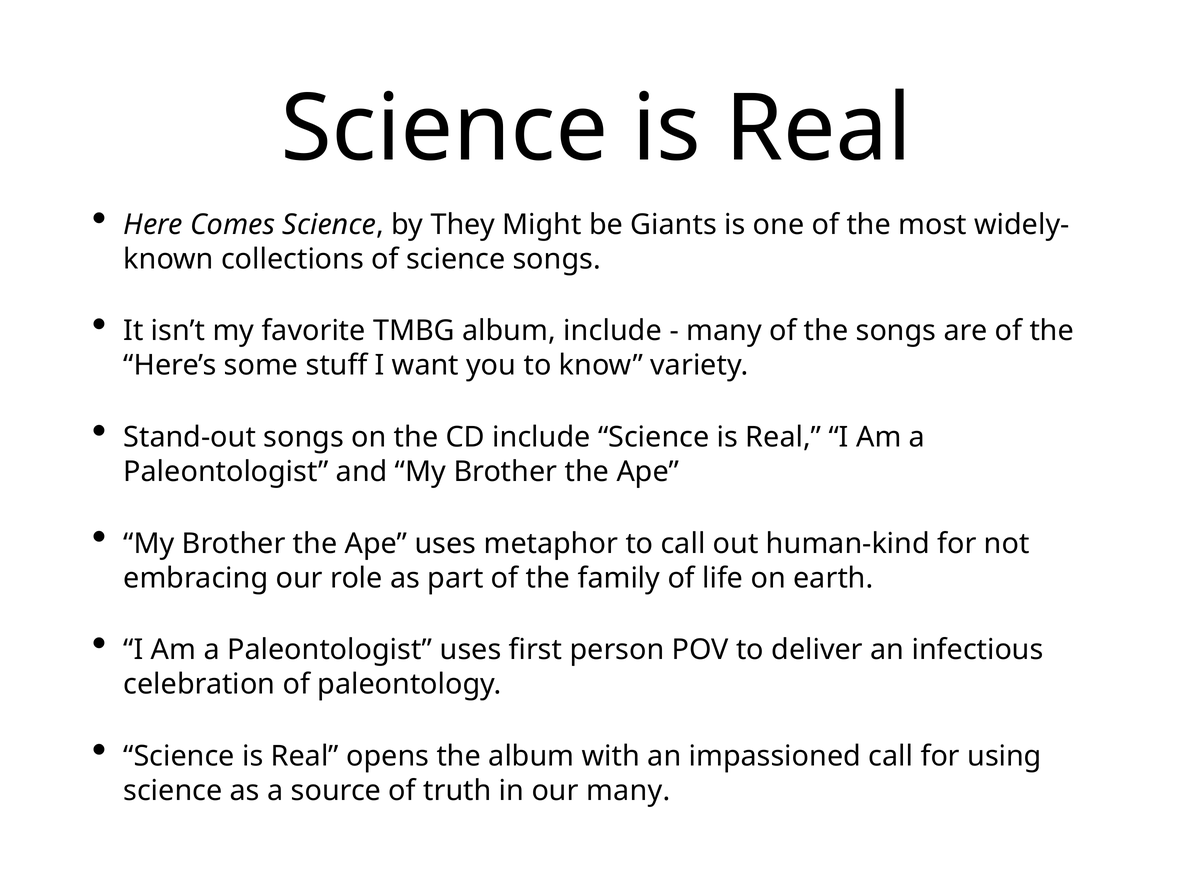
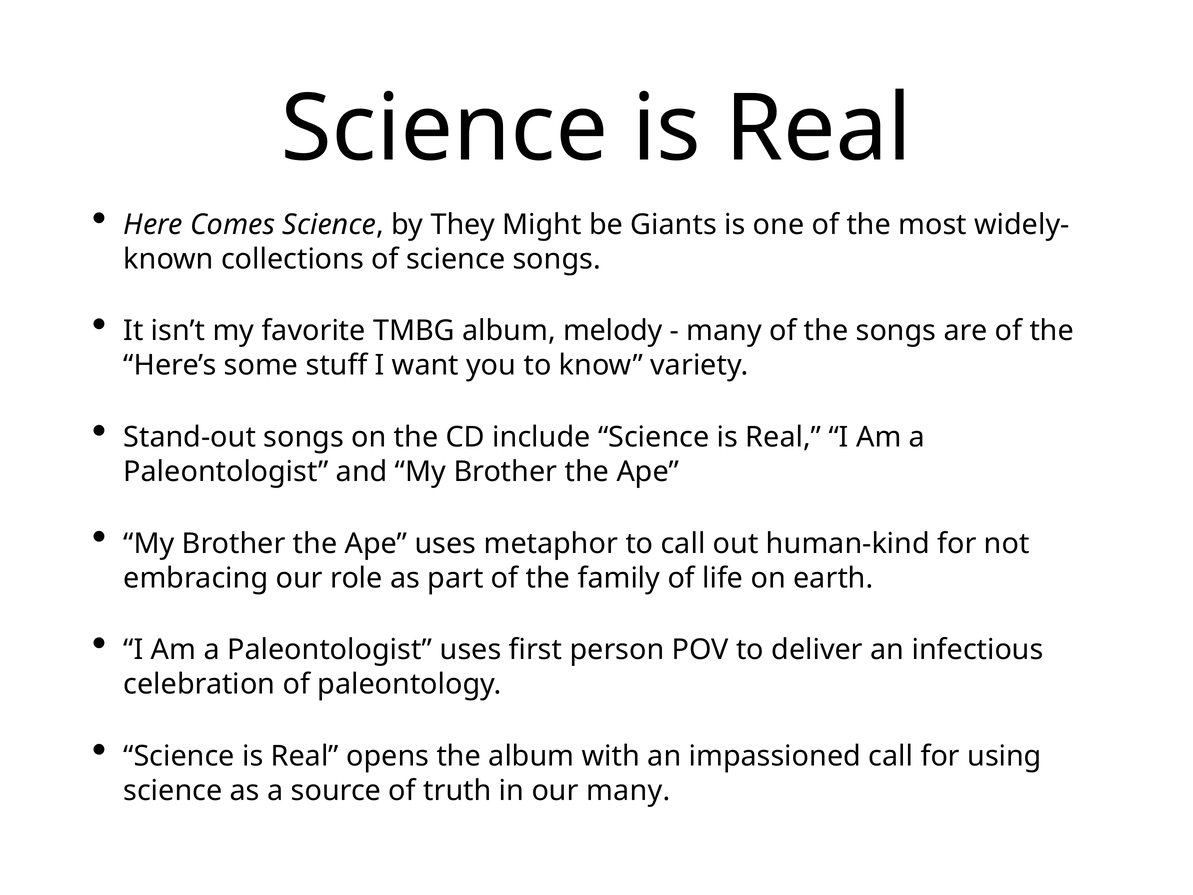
album include: include -> melody
